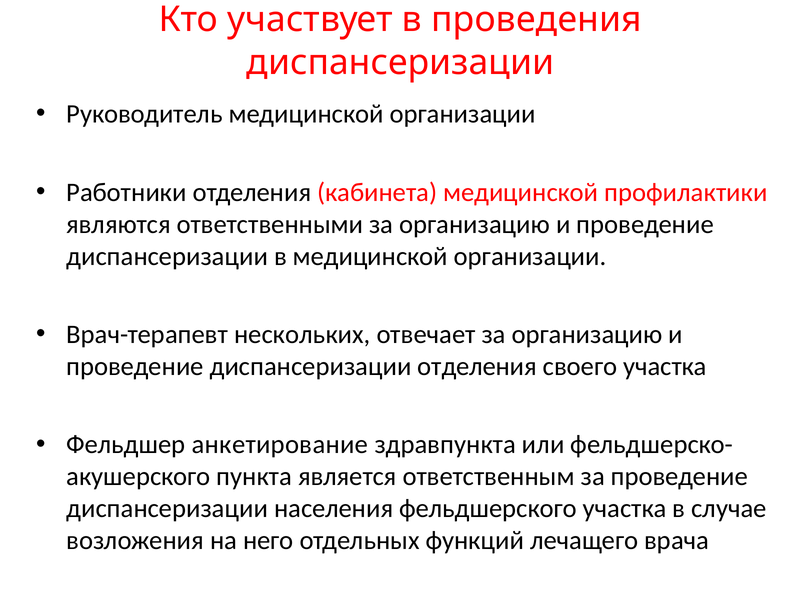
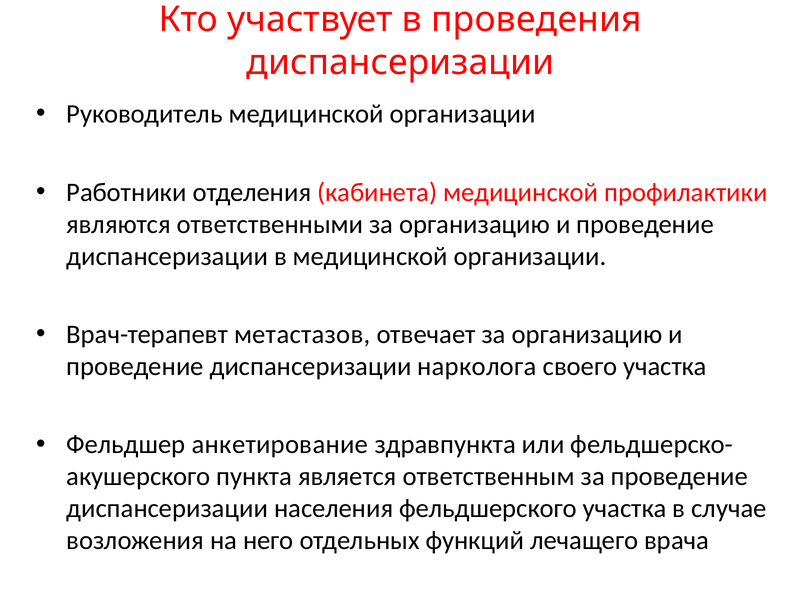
нескольких: нескольких -> метастазов
диспансеризации отделения: отделения -> нарколога
